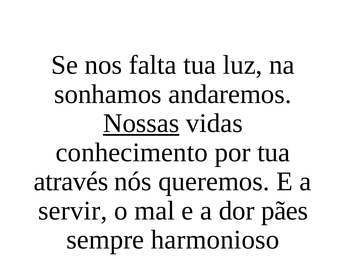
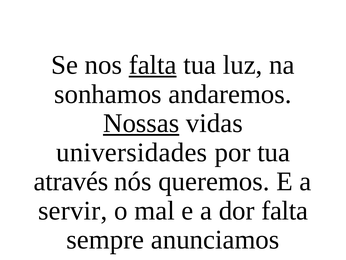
falta at (153, 65) underline: none -> present
conhecimento: conhecimento -> universidades
dor pães: pães -> falta
harmonioso: harmonioso -> anunciamos
